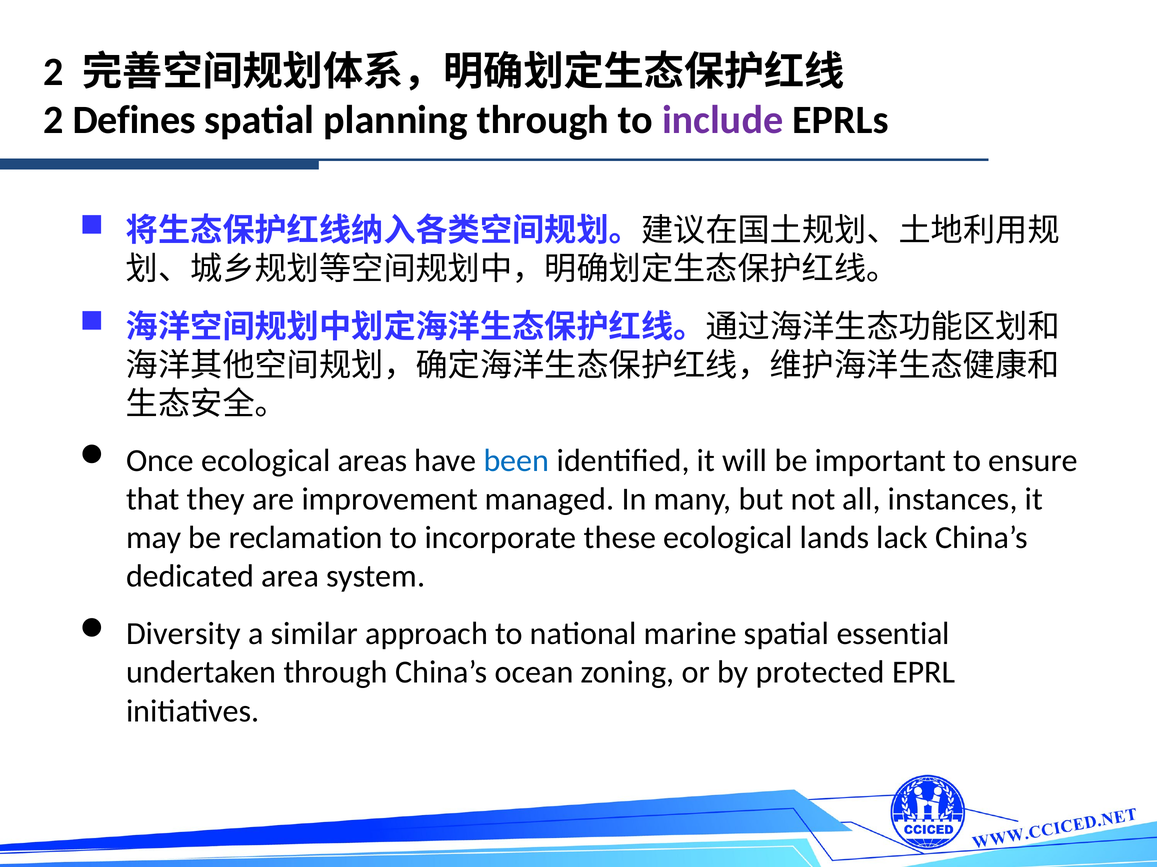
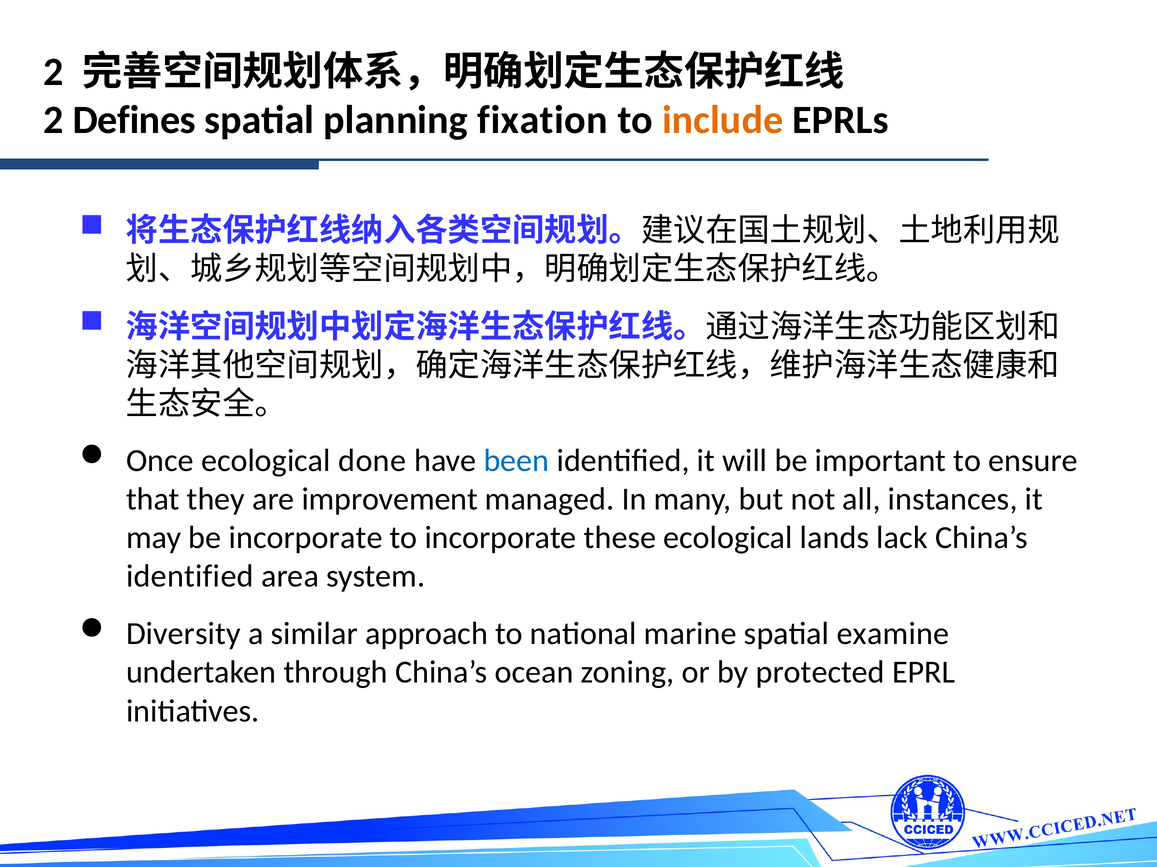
planning through: through -> fixation
include colour: purple -> orange
areas: areas -> done
be reclamation: reclamation -> incorporate
dedicated at (190, 577): dedicated -> identified
essential: essential -> examine
